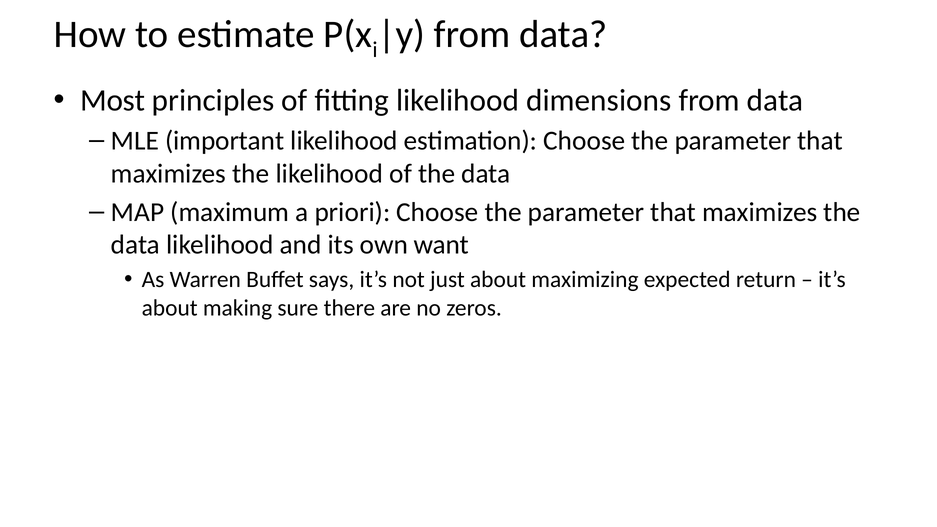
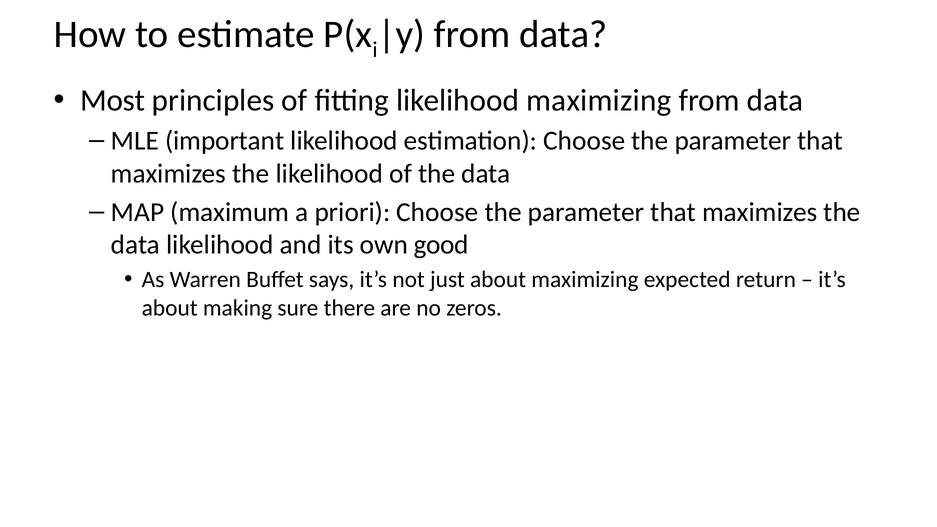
likelihood dimensions: dimensions -> maximizing
want: want -> good
